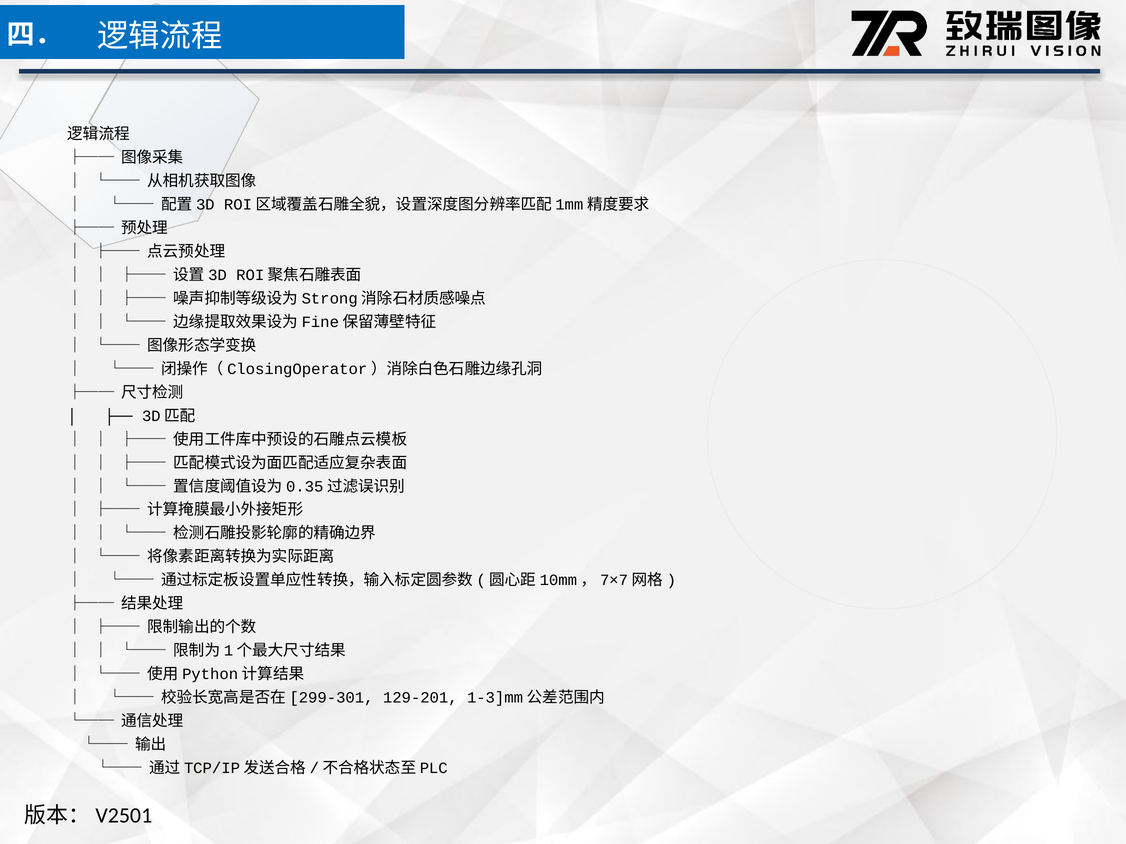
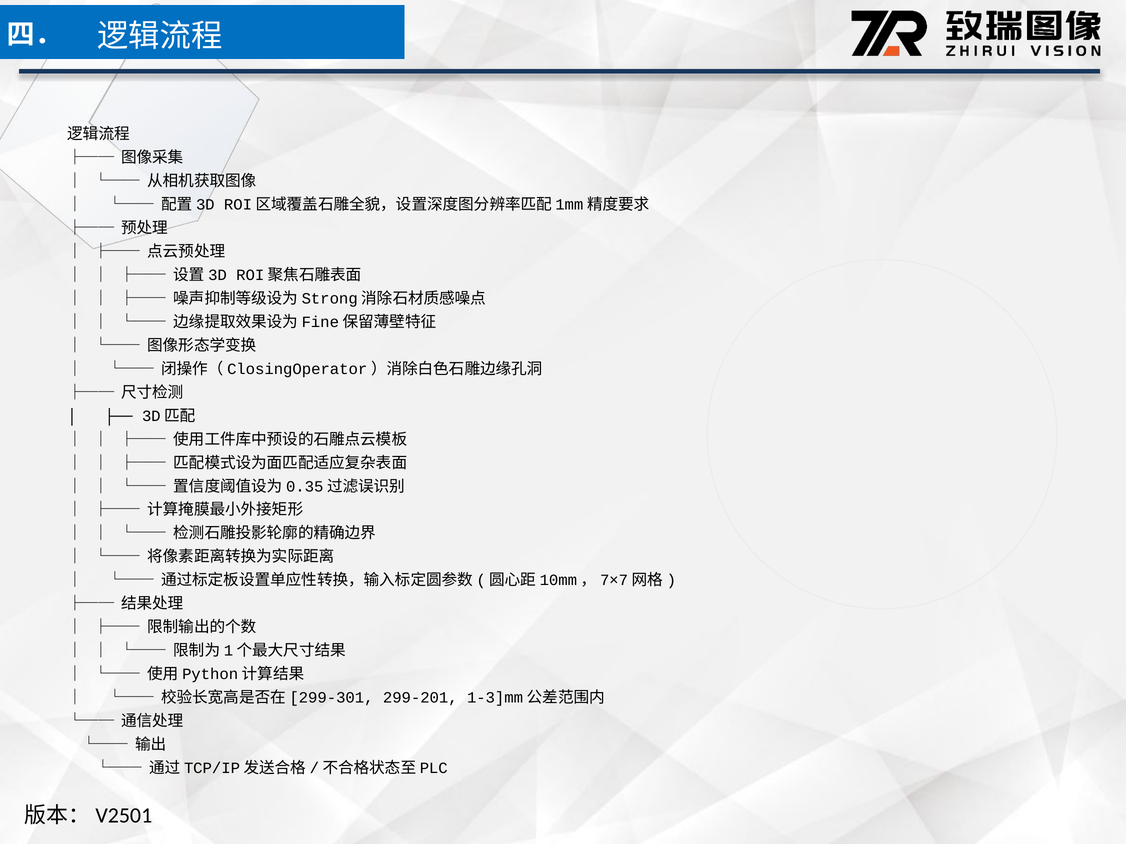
129-201: 129-201 -> 299-201
